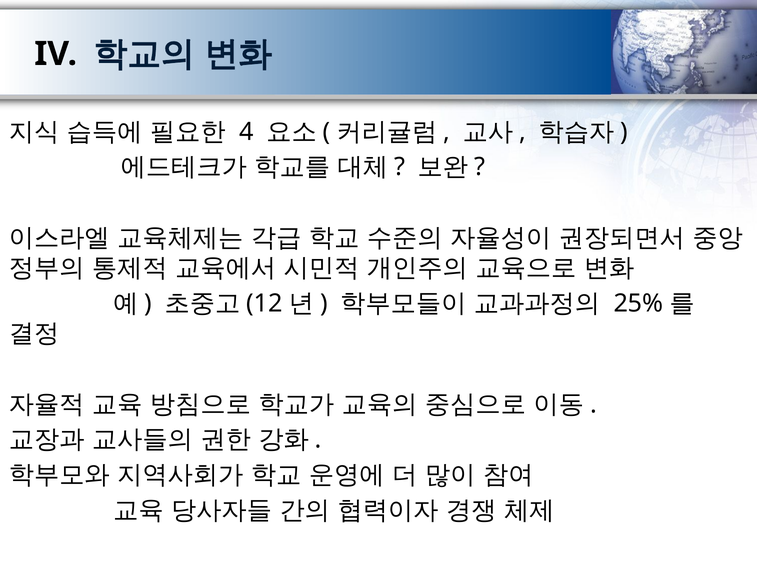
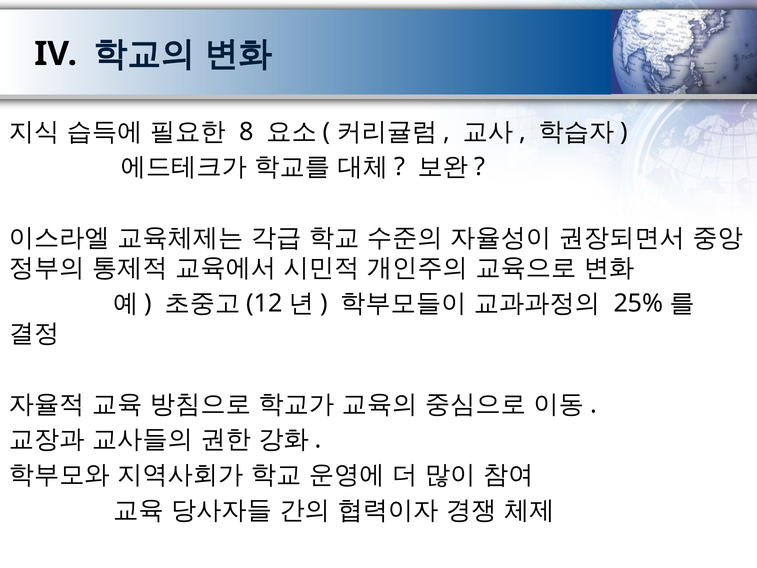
4: 4 -> 8
